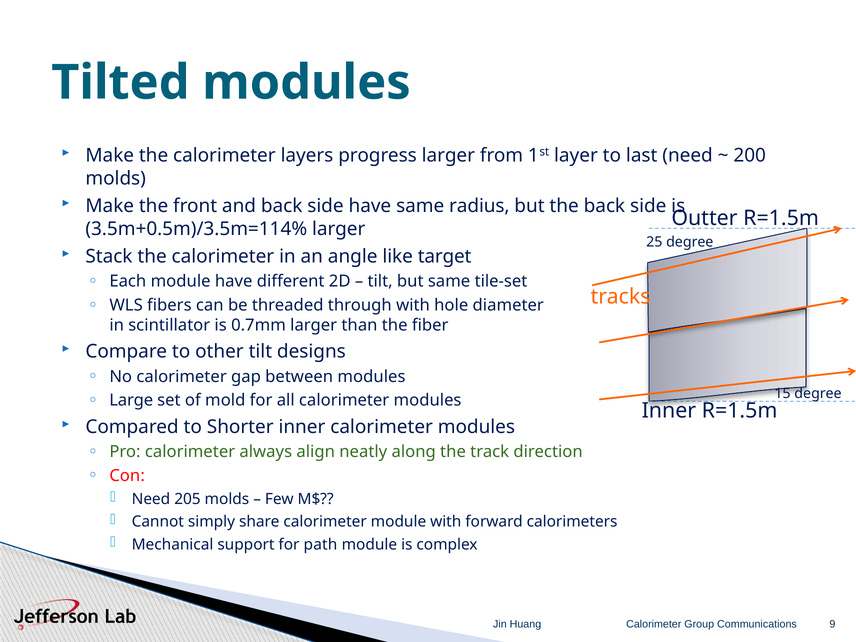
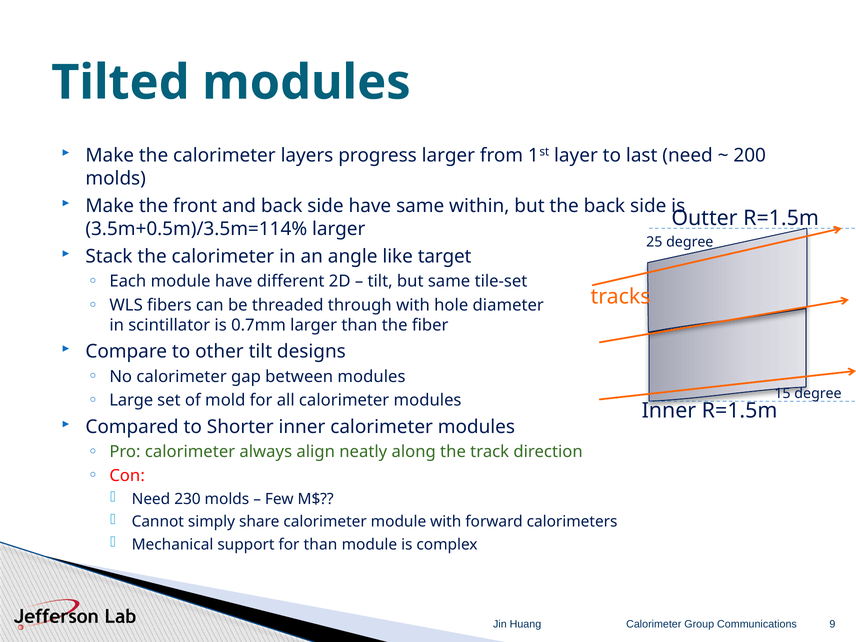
radius: radius -> within
205: 205 -> 230
for path: path -> than
